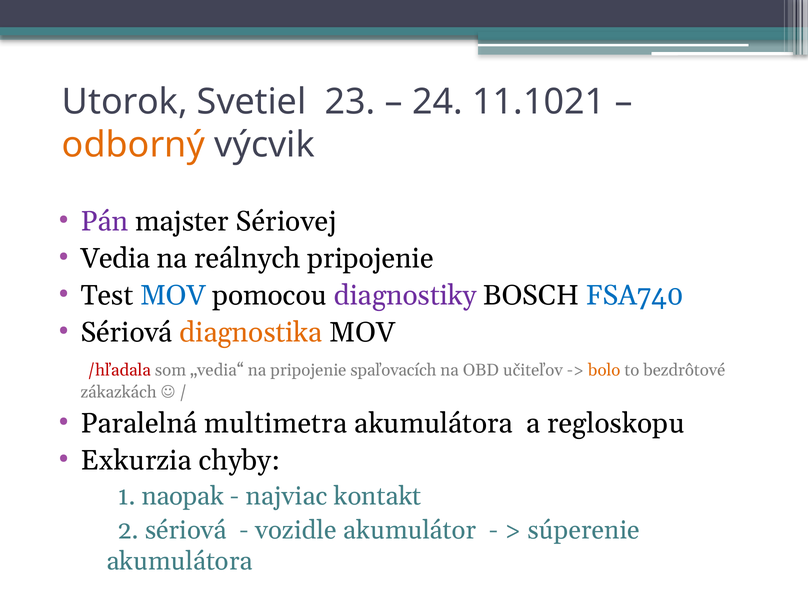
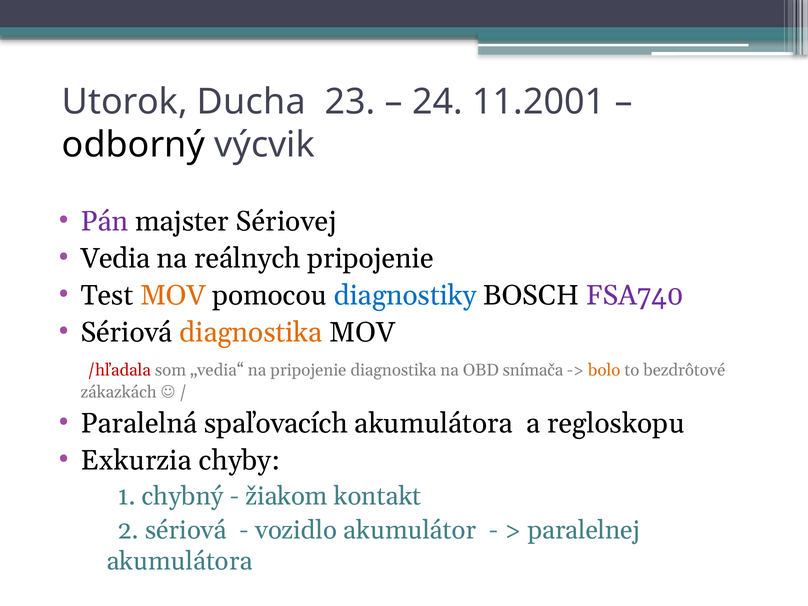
Svetiel: Svetiel -> Ducha
11.1021: 11.1021 -> 11.2001
odborný colour: orange -> black
MOV at (173, 296) colour: blue -> orange
diagnostiky colour: purple -> blue
FSA740 colour: blue -> purple
pripojenie spaľovacích: spaľovacích -> diagnostika
učiteľov: učiteľov -> snímača
multimetra: multimetra -> spaľovacích
naopak: naopak -> chybný
najviac: najviac -> žiakom
vozidle: vozidle -> vozidlo
súperenie: súperenie -> paralelnej
